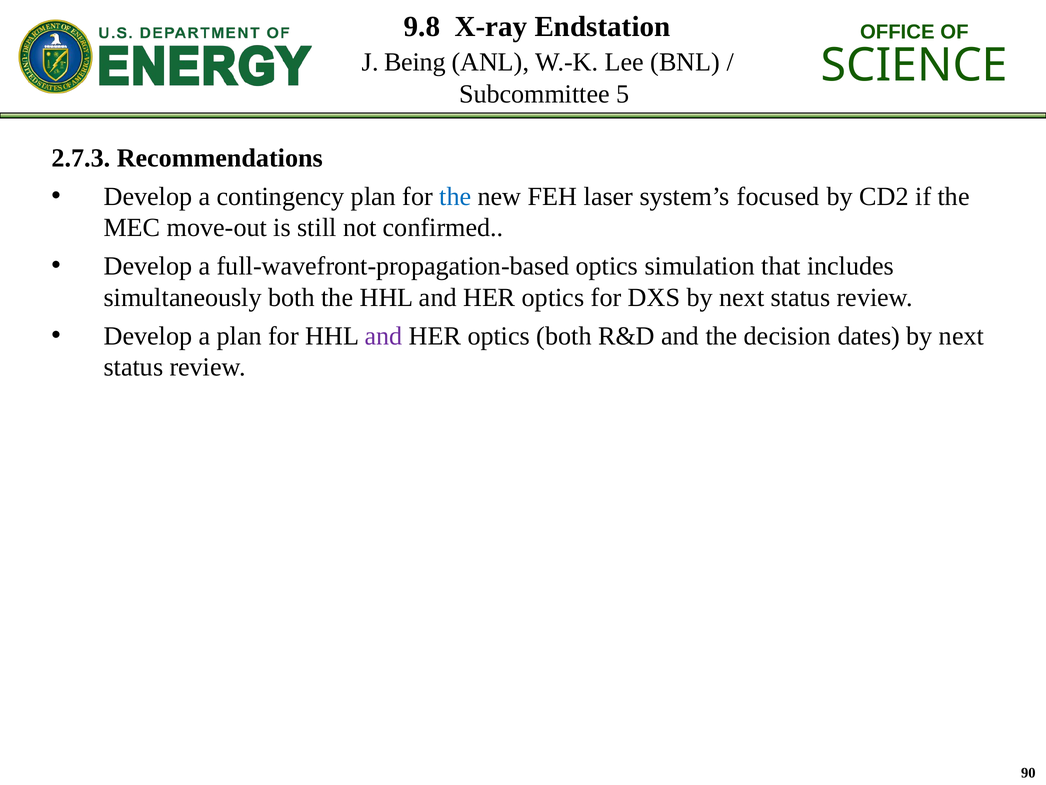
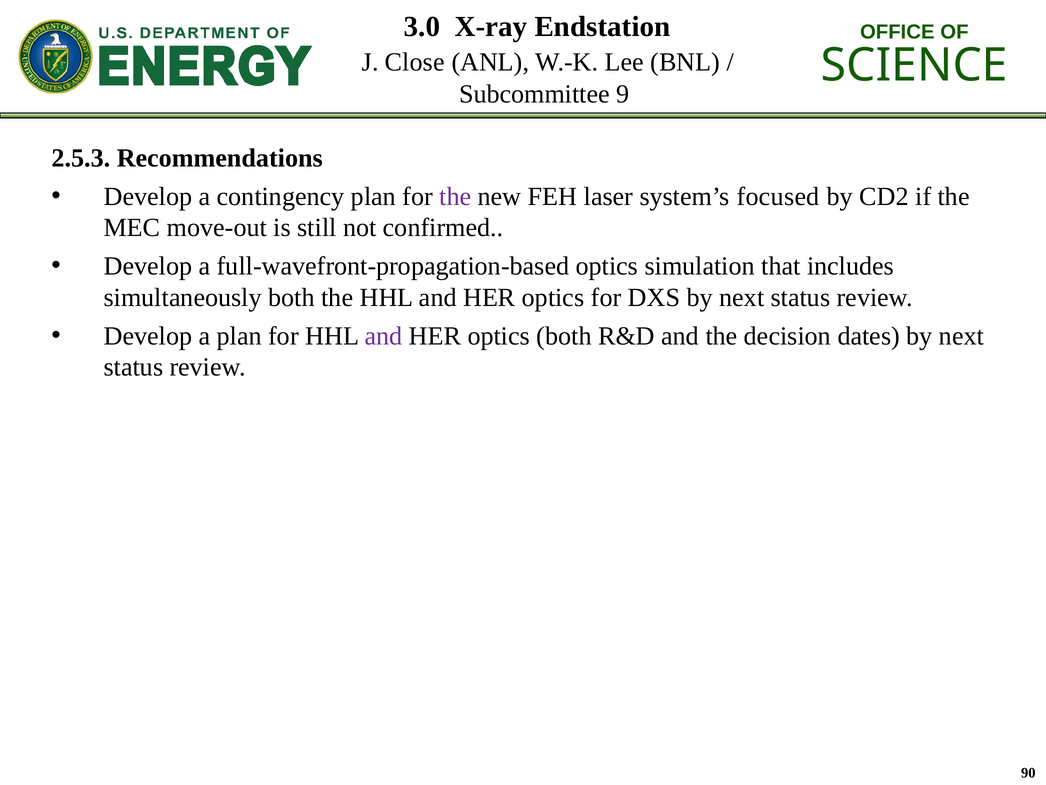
9.8: 9.8 -> 3.0
Being: Being -> Close
5: 5 -> 9
2.7.3: 2.7.3 -> 2.5.3
the at (455, 196) colour: blue -> purple
